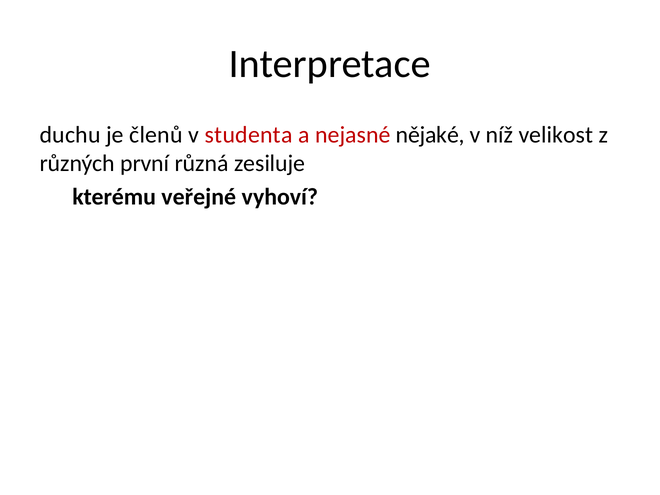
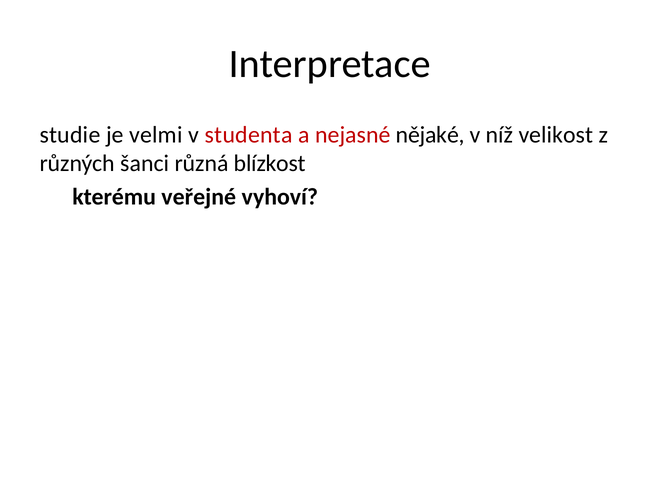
duchu: duchu -> studie
členů: členů -> velmi
první: první -> šanci
zesiluje: zesiluje -> blízkost
